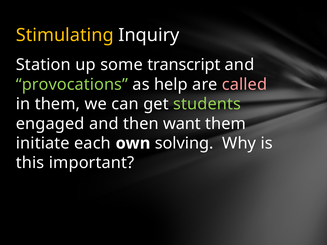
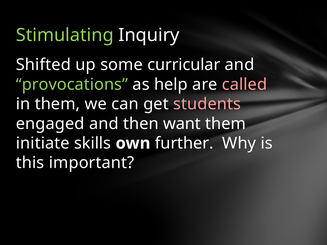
Stimulating colour: yellow -> light green
Station: Station -> Shifted
transcript: transcript -> curricular
students colour: light green -> pink
each: each -> skills
solving: solving -> further
